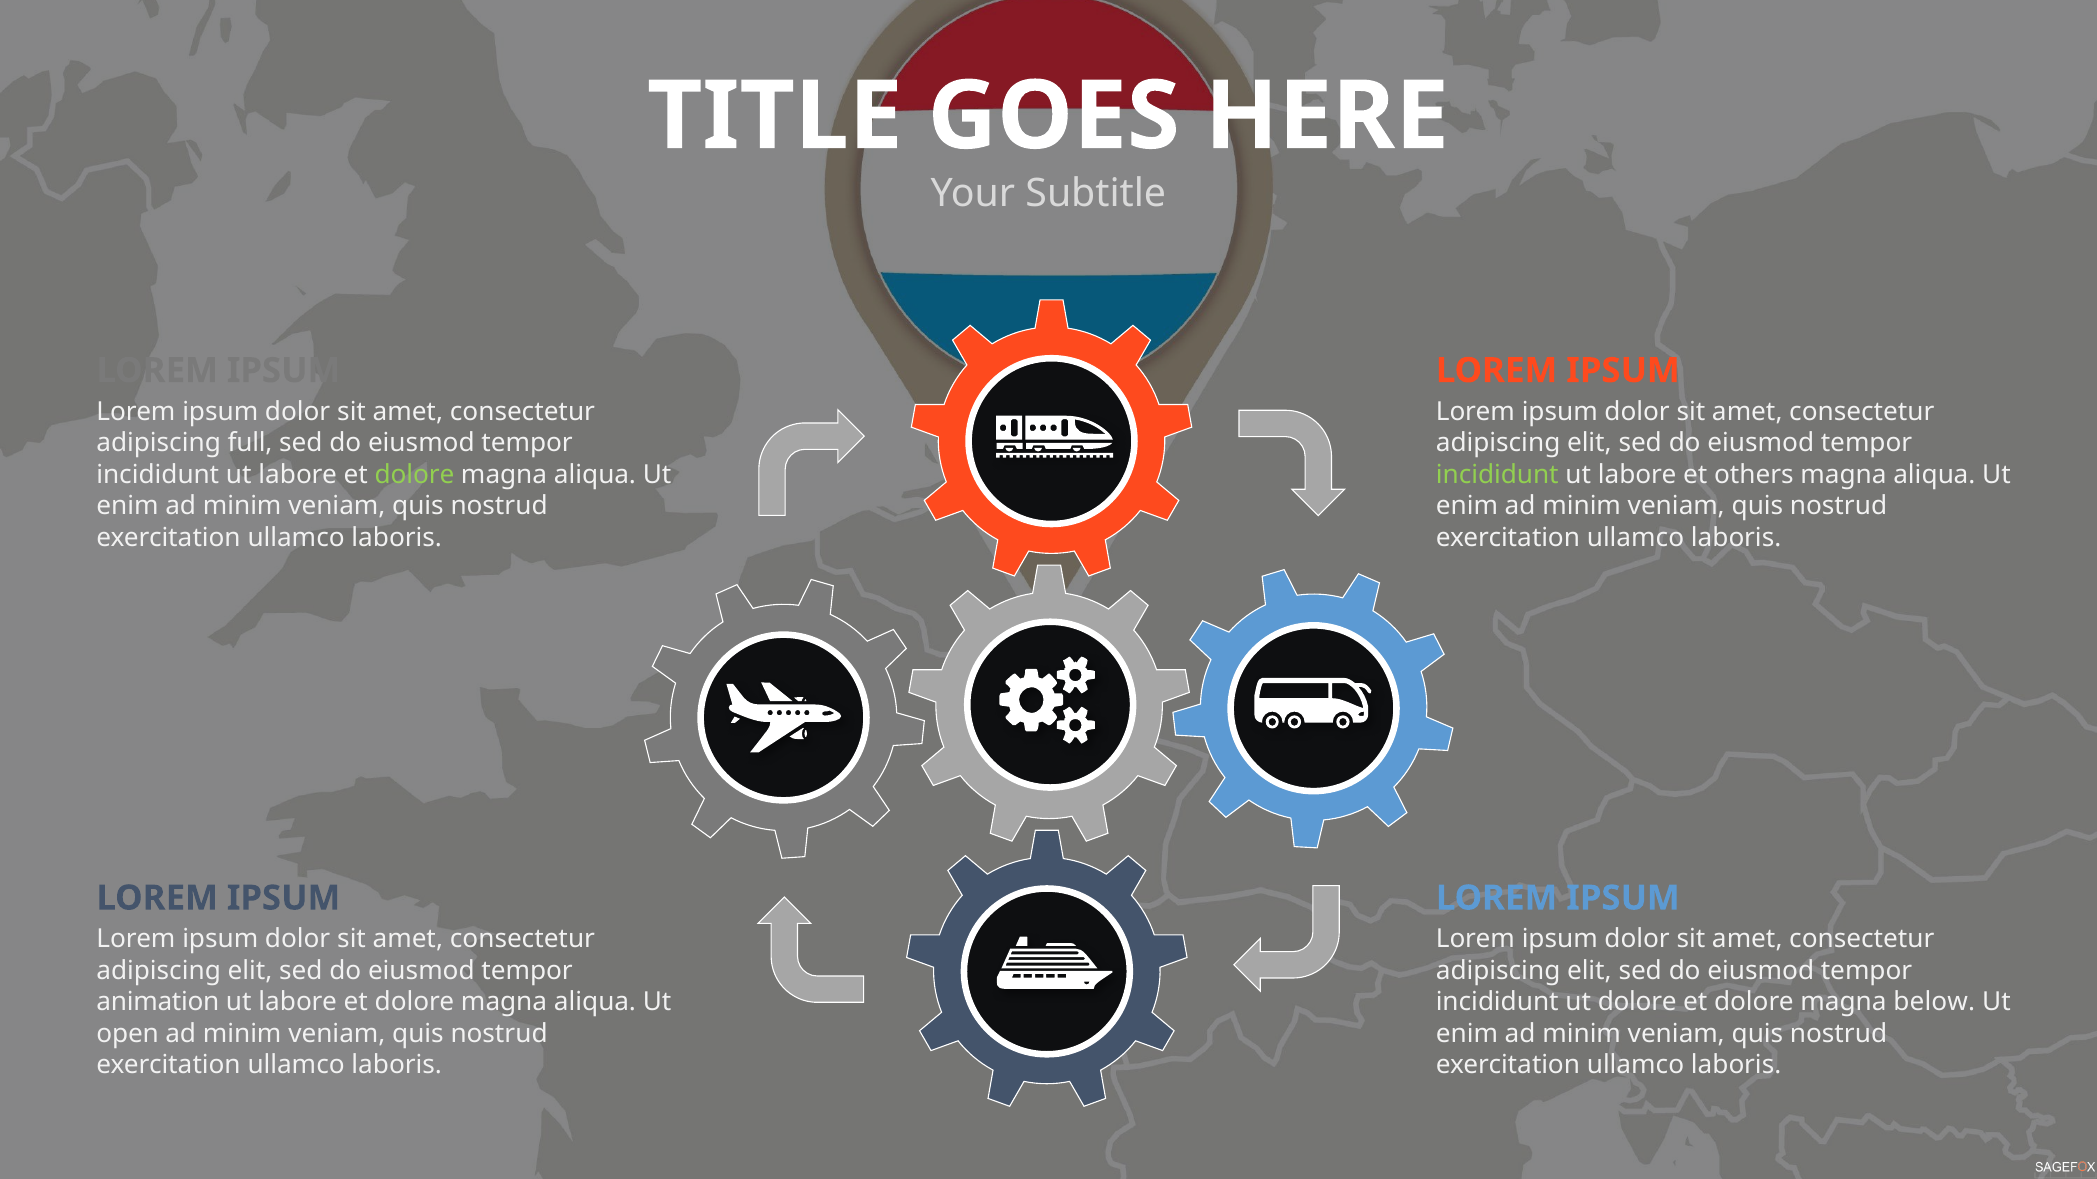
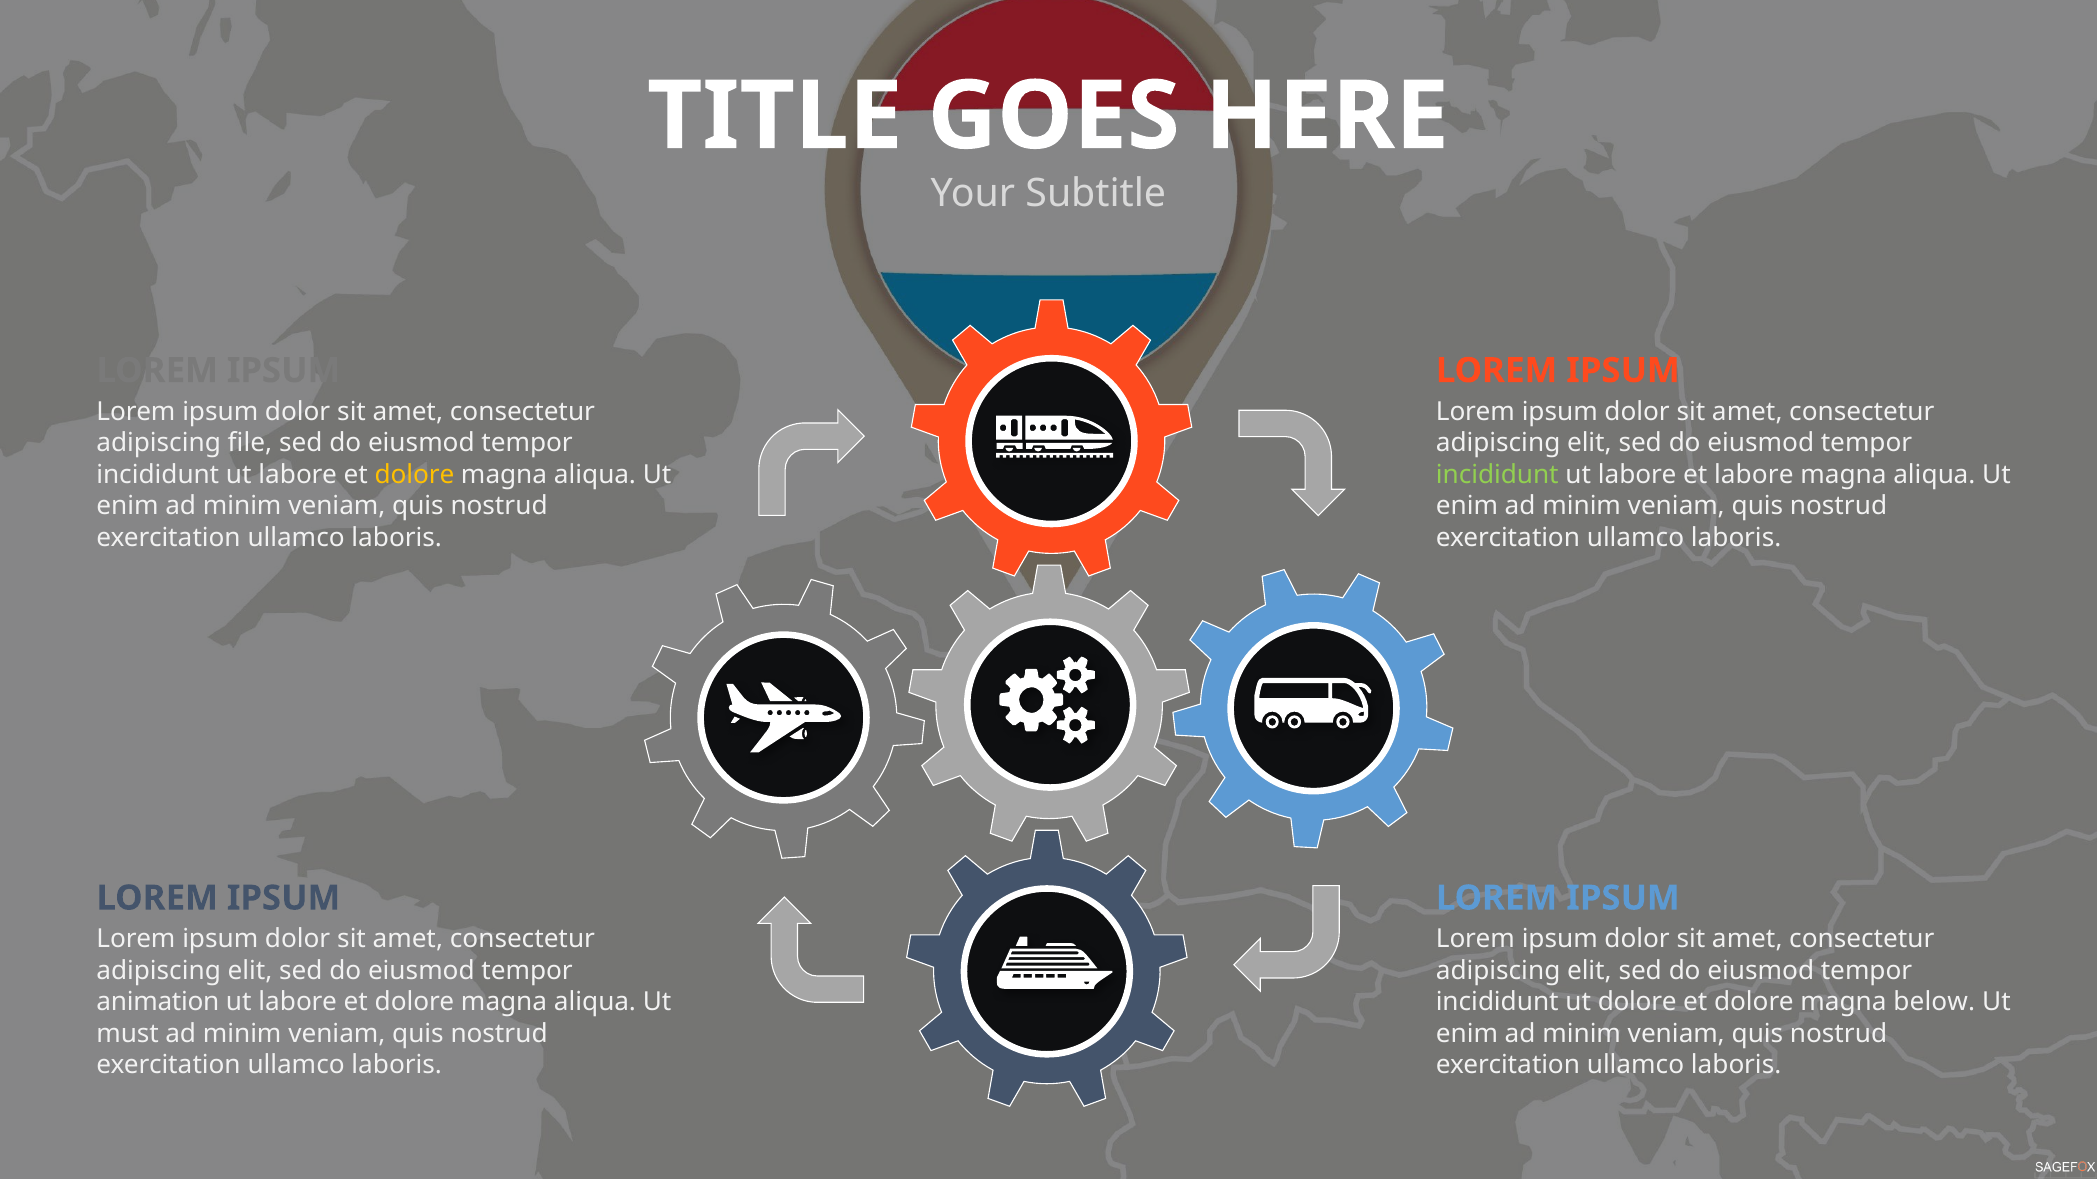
full: full -> file
dolore at (414, 475) colour: light green -> yellow
et others: others -> labore
open: open -> must
